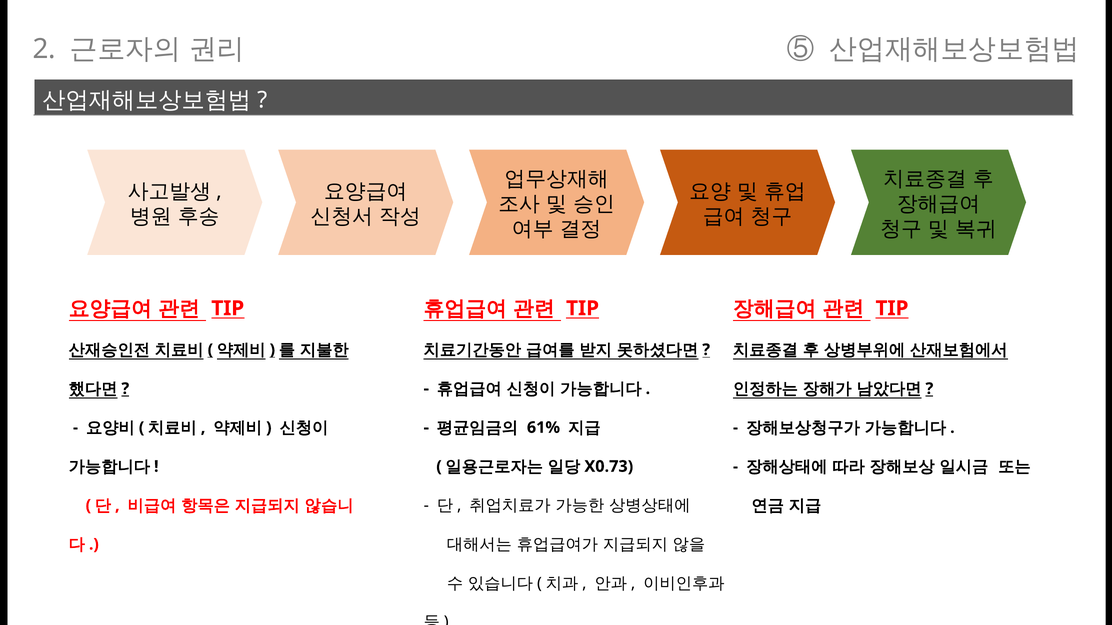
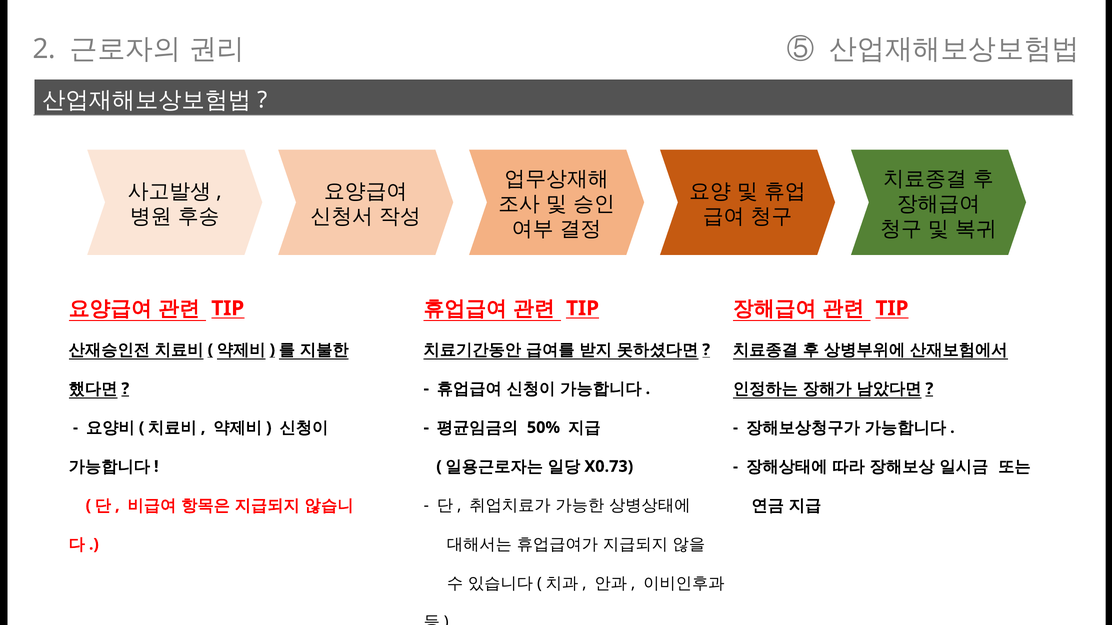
61%: 61% -> 50%
